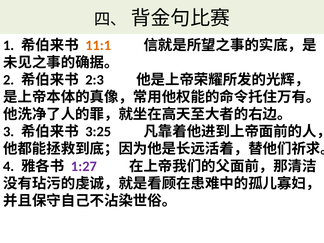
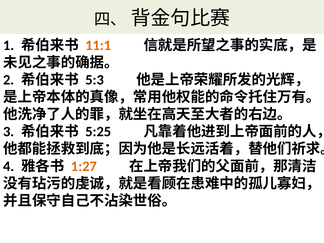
2:3: 2:3 -> 5:3
3:25: 3:25 -> 5:25
1:27 colour: purple -> orange
